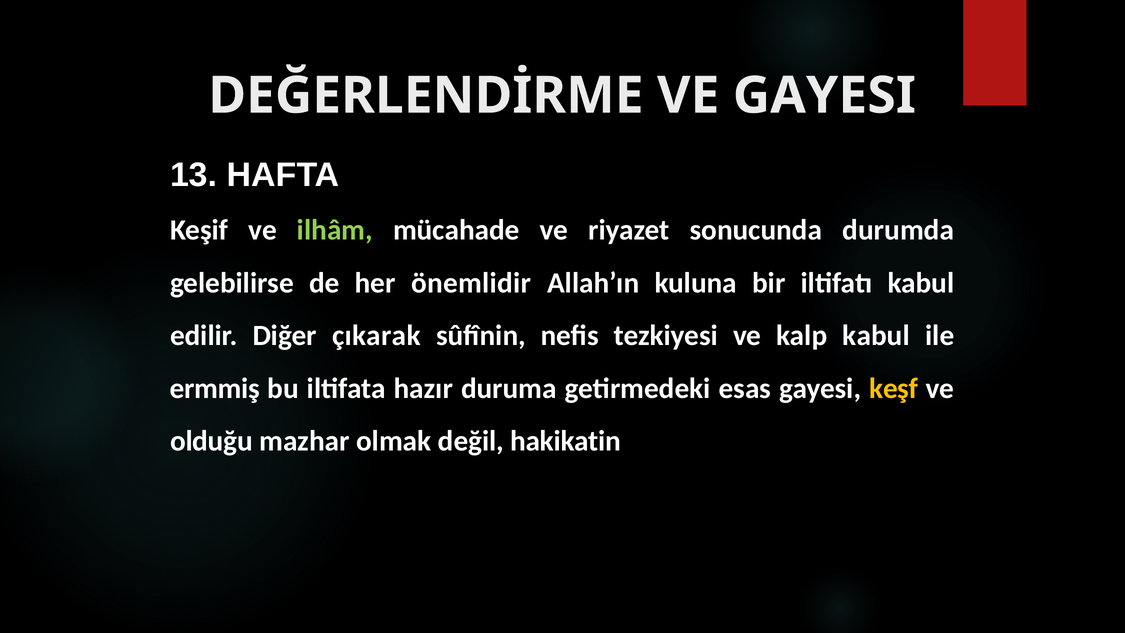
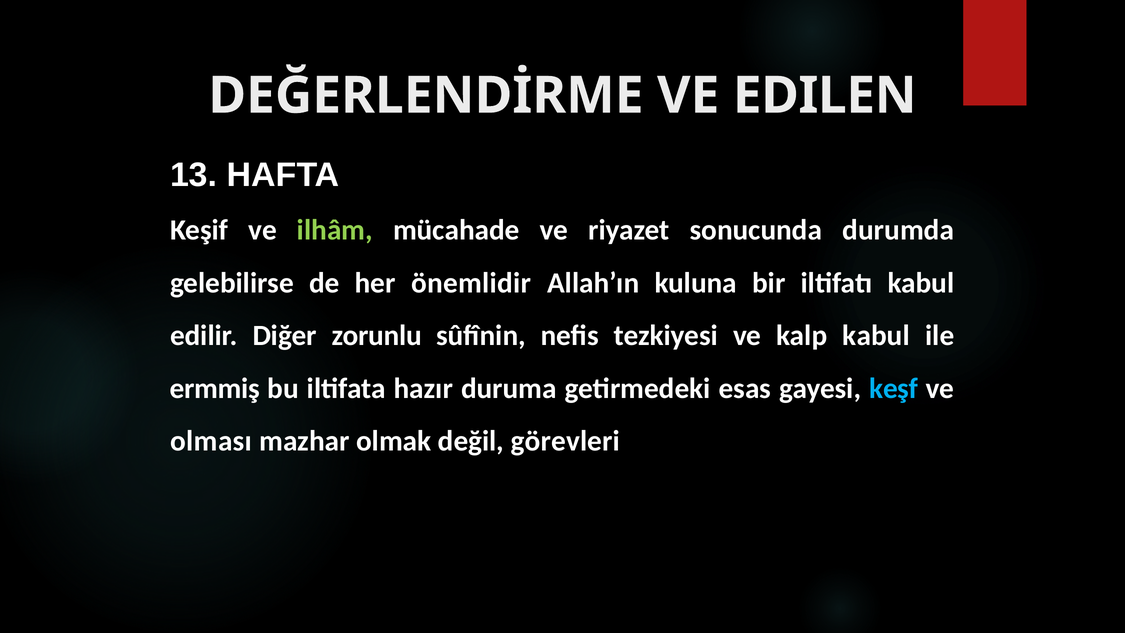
VE GAYESI: GAYESI -> EDILEN
çıkarak: çıkarak -> zorunlu
keşf colour: yellow -> light blue
olduğu: olduğu -> olması
hakikatin: hakikatin -> görevleri
